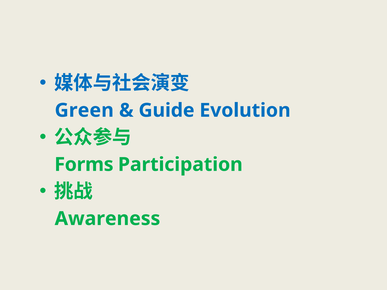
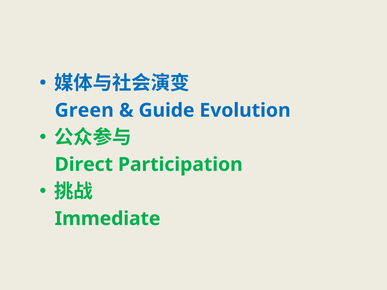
Forms: Forms -> Direct
Awareness: Awareness -> Immediate
